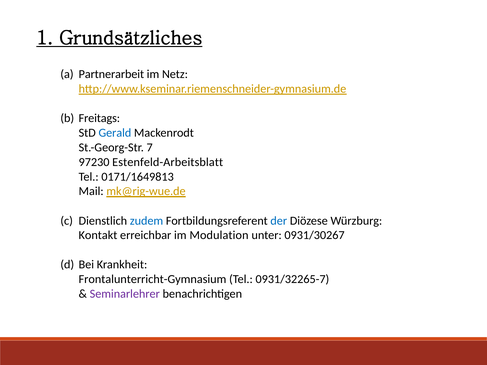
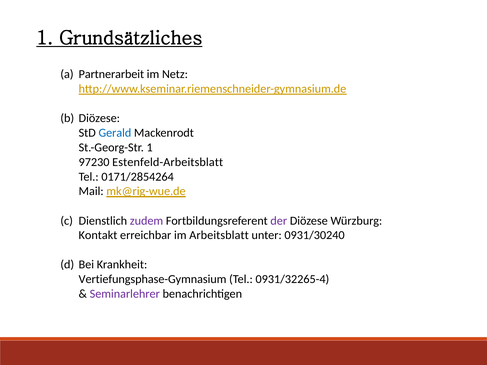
Freitags at (99, 118): Freitags -> Diözese
St.-Georg-Str 7: 7 -> 1
0171/1649813: 0171/1649813 -> 0171/2854264
zudem colour: blue -> purple
der colour: blue -> purple
Modulation: Modulation -> Arbeitsblatt
0931/30267: 0931/30267 -> 0931/30240
Frontalunterricht-Gymnasium: Frontalunterricht-Gymnasium -> Vertiefungsphase-Gymnasium
0931/32265-7: 0931/32265-7 -> 0931/32265-4
